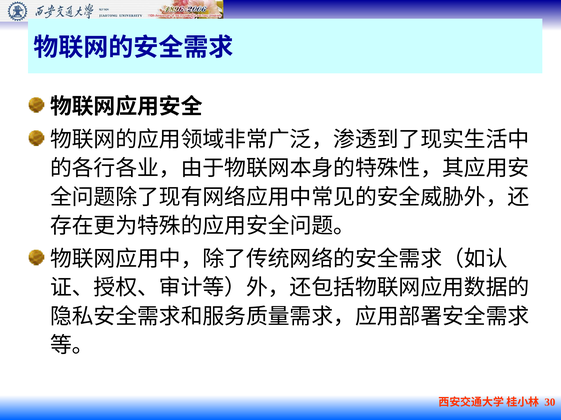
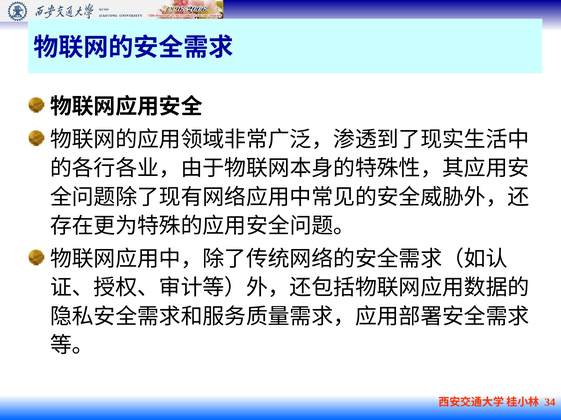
30: 30 -> 34
